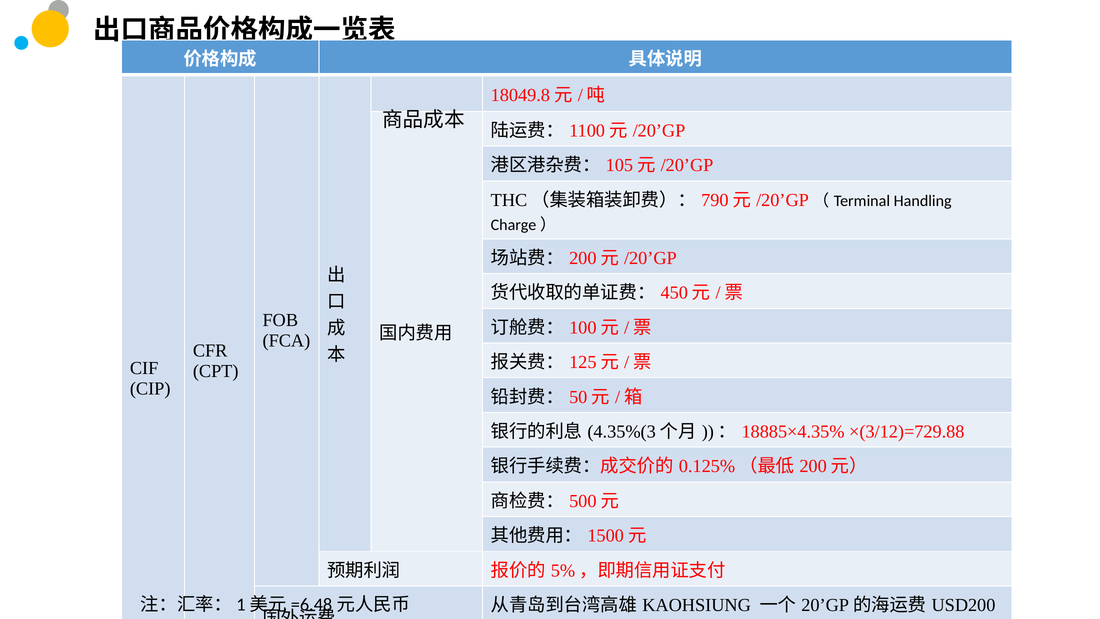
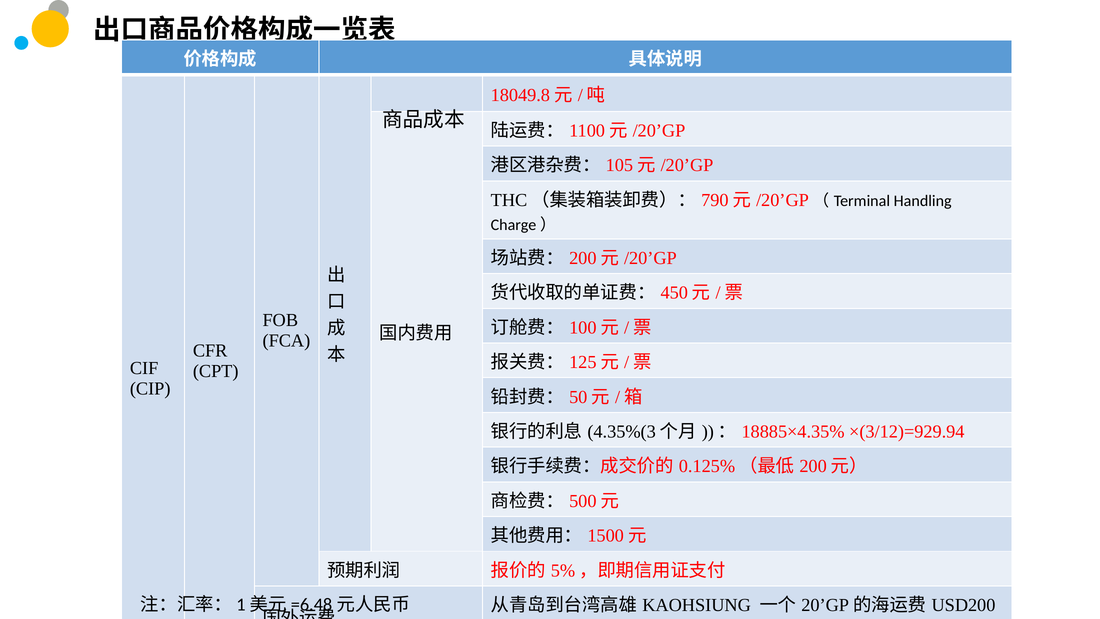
×(3/12)=729.88: ×(3/12)=729.88 -> ×(3/12)=929.94
